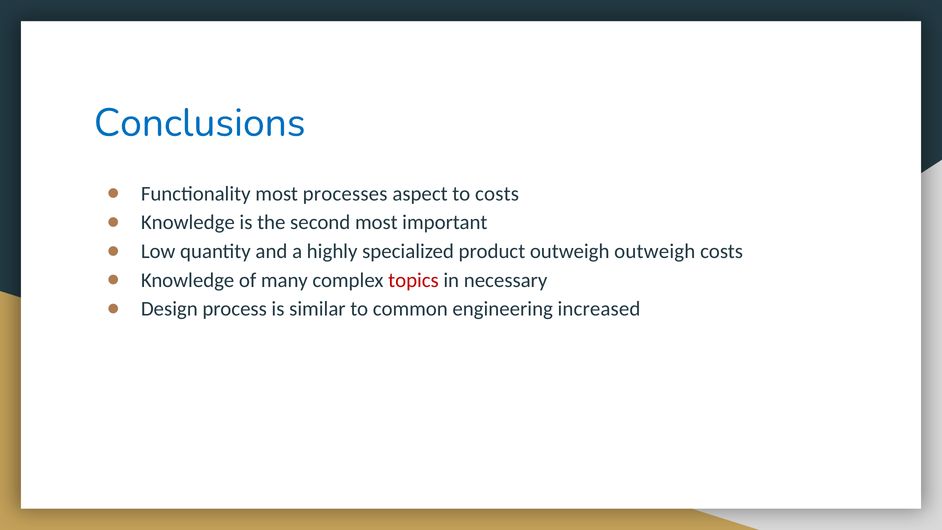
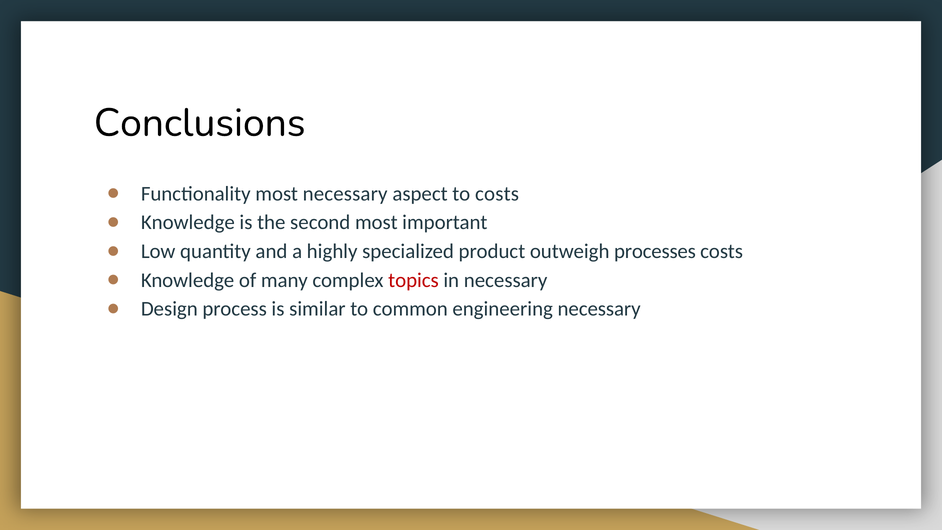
Conclusions colour: blue -> black
most processes: processes -> necessary
outweigh outweigh: outweigh -> processes
engineering increased: increased -> necessary
